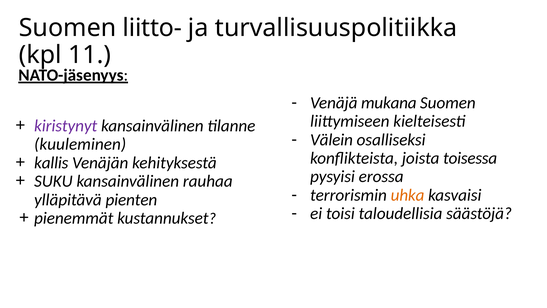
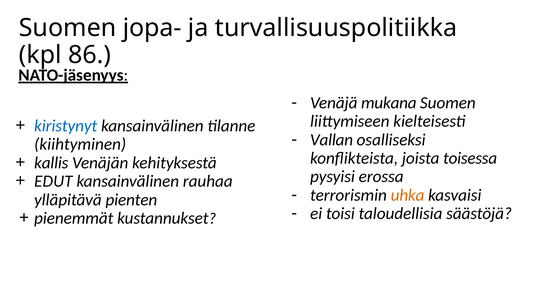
liitto-: liitto- -> jopa-
11: 11 -> 86
kiristynyt colour: purple -> blue
Välein: Välein -> Vallan
kuuleminen: kuuleminen -> kiihtyminen
SUKU: SUKU -> EDUT
